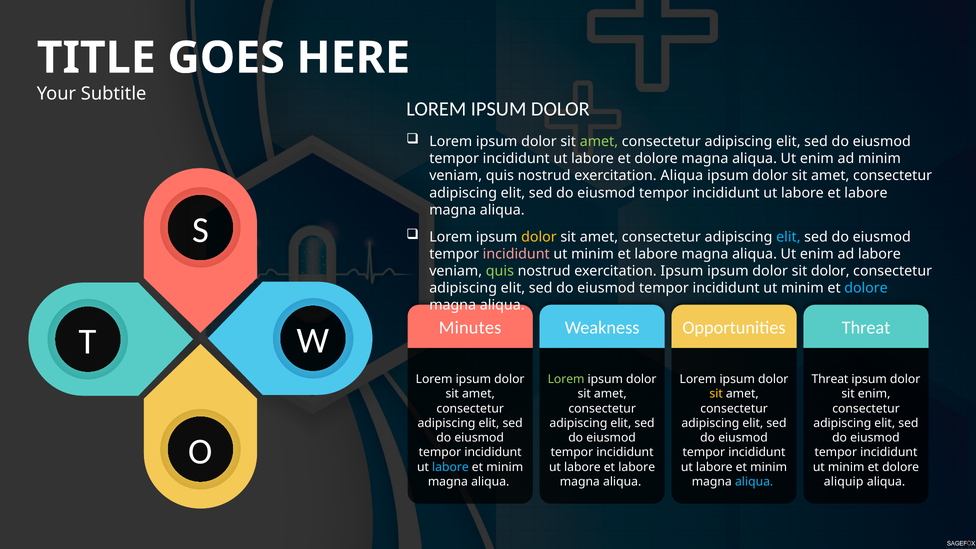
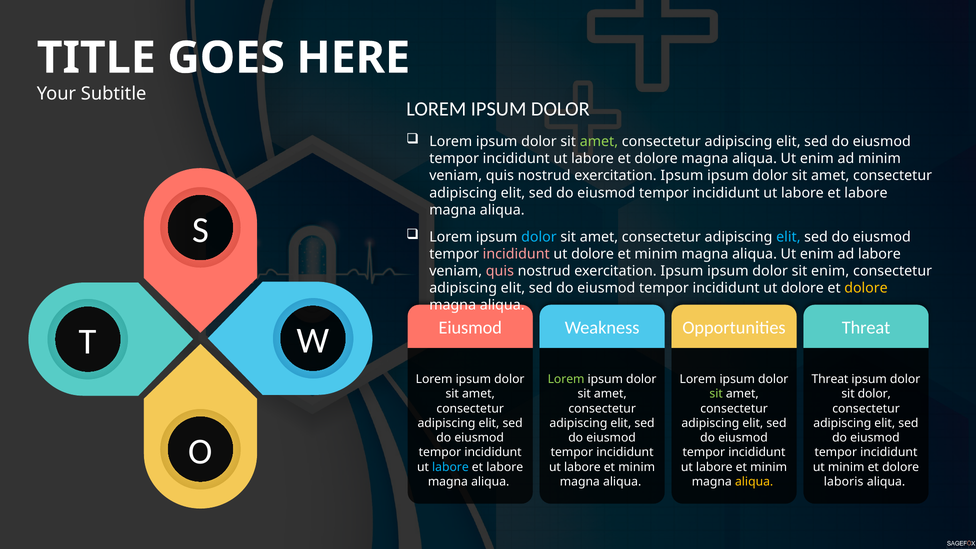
Aliqua at (682, 176): Aliqua -> Ipsum
dolor at (539, 237) colour: yellow -> light blue
minim at (593, 254): minim -> dolore
labore at (656, 254): labore -> minim
quis at (500, 271) colour: light green -> pink
sit dolor: dolor -> enim
minim at (802, 288): minim -> dolore
dolore at (866, 288) colour: light blue -> yellow
Minutes at (470, 328): Minutes -> Eiusmod
sit at (716, 394) colour: yellow -> light green
sit enim: enim -> dolor
minim at (505, 467): minim -> labore
labore at (637, 467): labore -> minim
aliqua at (754, 482) colour: light blue -> yellow
aliquip: aliquip -> laboris
